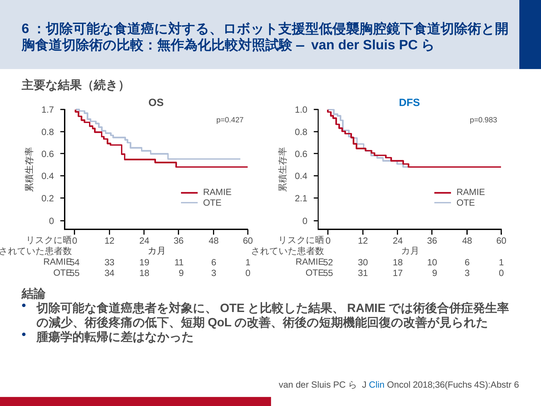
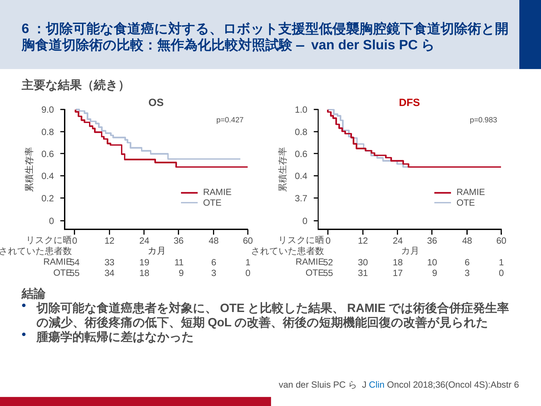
DFS colour: blue -> red
1.7: 1.7 -> 9.0
2.1: 2.1 -> 3.7
2018;36(Fuchs: 2018;36(Fuchs -> 2018;36(Oncol
